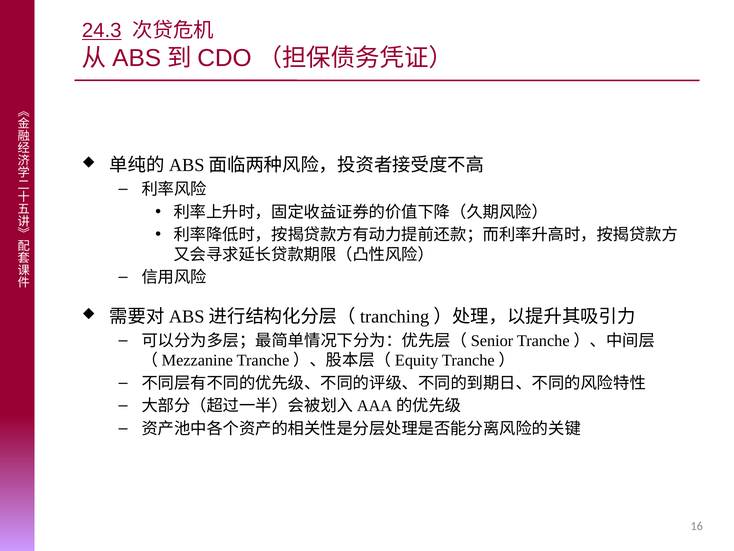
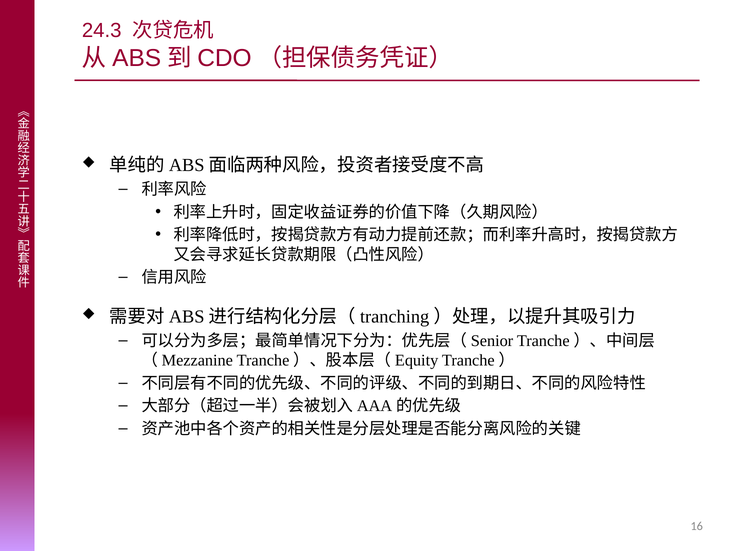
24.3 underline: present -> none
